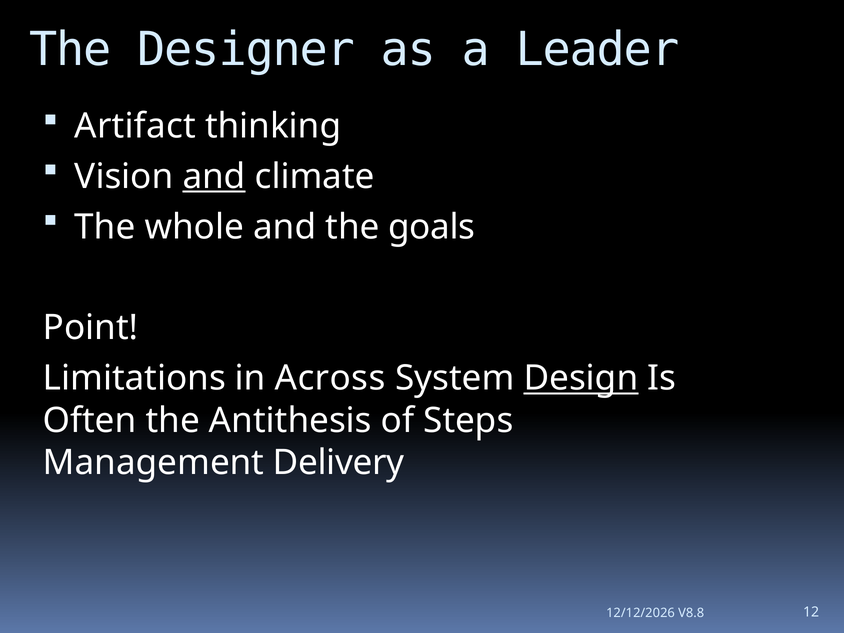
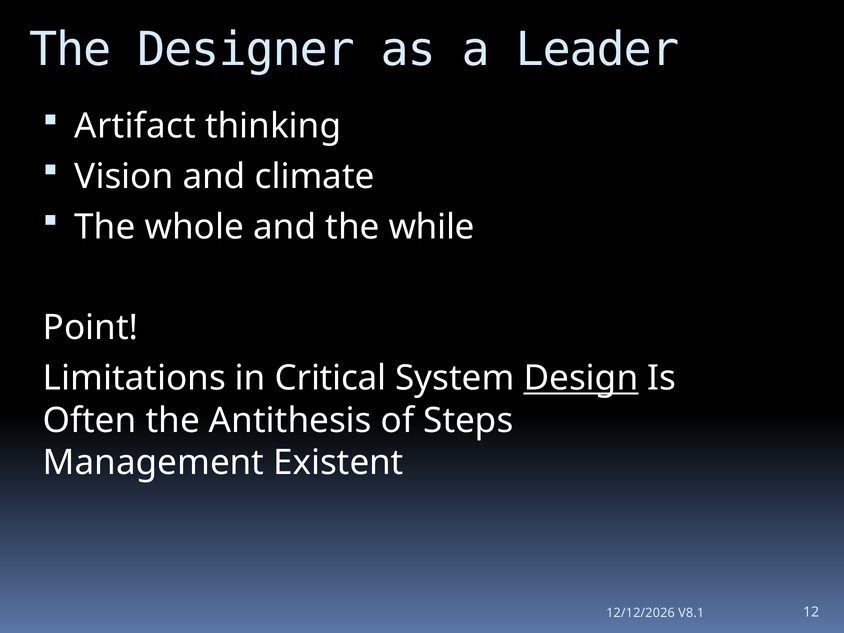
and at (214, 177) underline: present -> none
goals: goals -> while
Across: Across -> Critical
Delivery: Delivery -> Existent
V8.8: V8.8 -> V8.1
